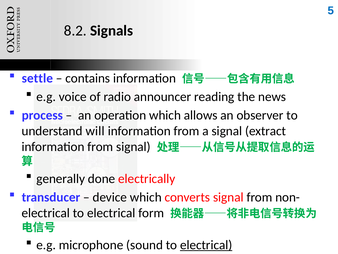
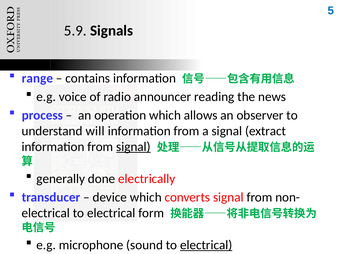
8.2: 8.2 -> 5.9
settle: settle -> range
signal at (133, 146) underline: none -> present
